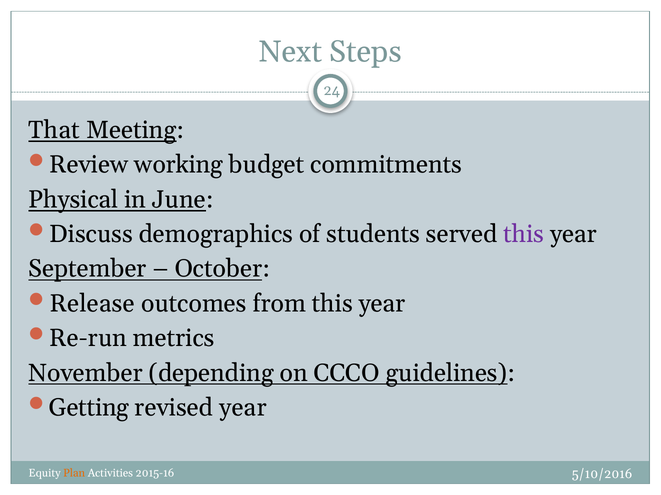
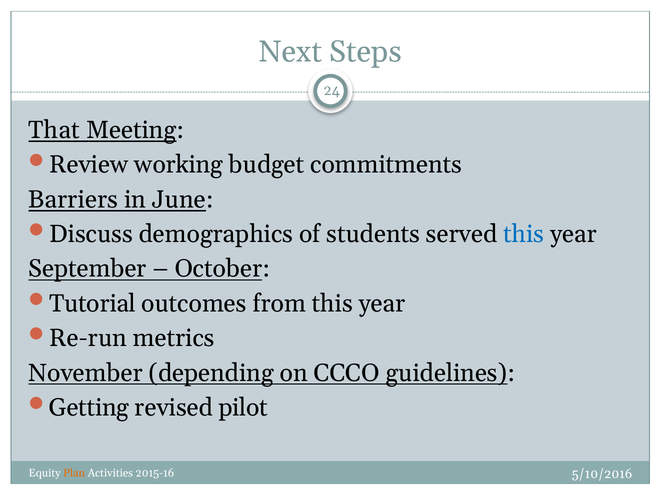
Physical: Physical -> Barriers
this at (524, 234) colour: purple -> blue
Release: Release -> Tutorial
revised year: year -> pilot
